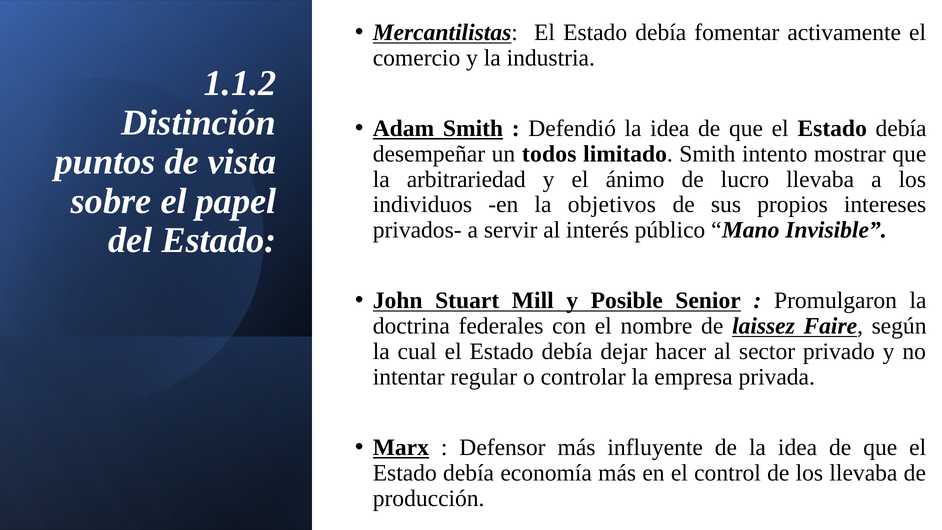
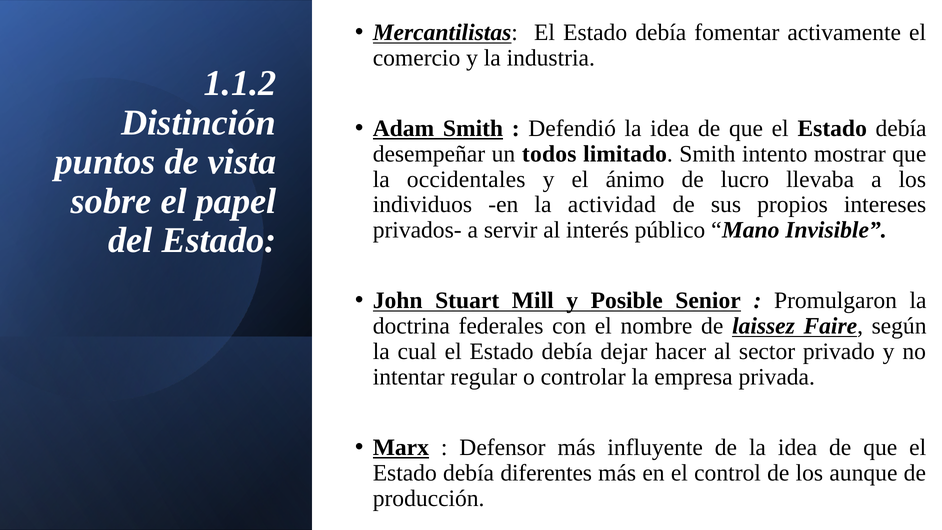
arbitrariedad: arbitrariedad -> occidentales
objetivos: objetivos -> actividad
economía: economía -> diferentes
los llevaba: llevaba -> aunque
